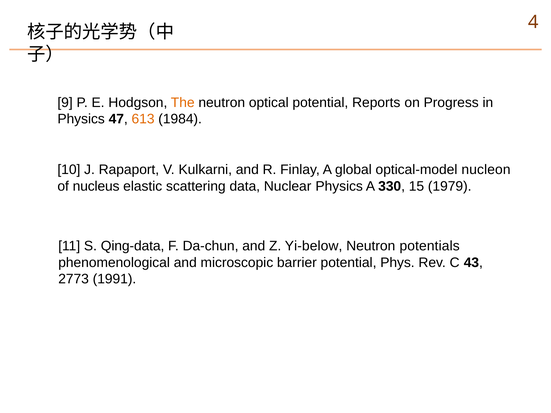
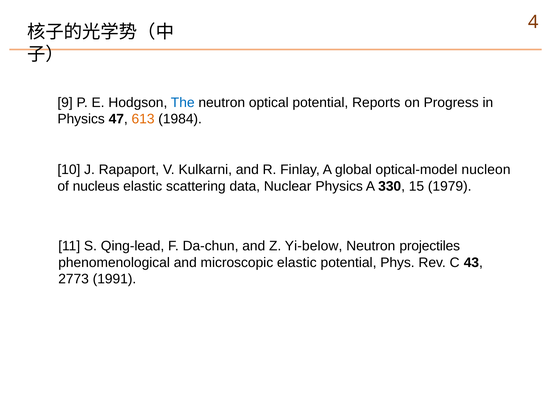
The colour: orange -> blue
Qing-data: Qing-data -> Qing-lead
potentials: potentials -> projectiles
microscopic barrier: barrier -> elastic
